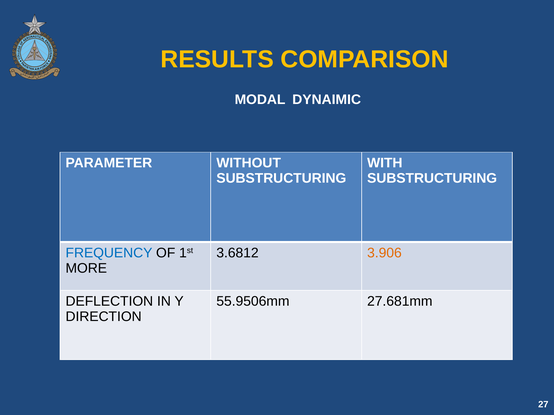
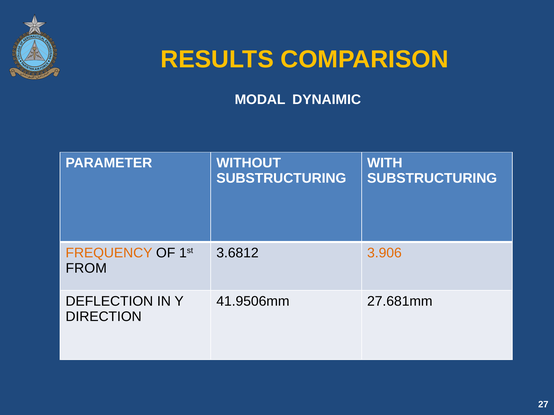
FREQUENCY colour: blue -> orange
MORE: MORE -> FROM
55.9506mm: 55.9506mm -> 41.9506mm
